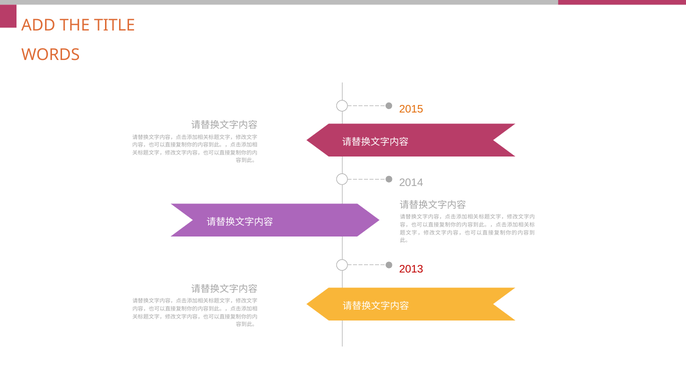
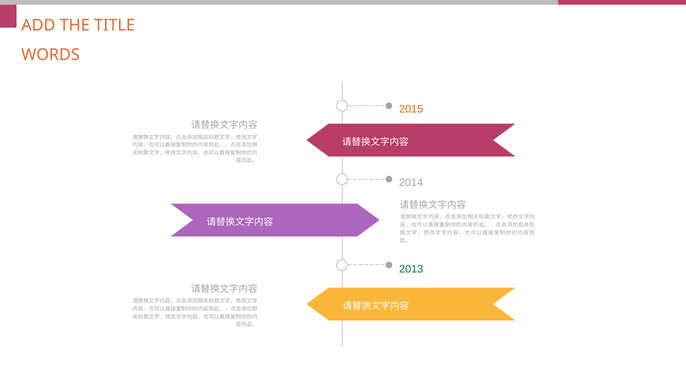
2013 colour: red -> green
